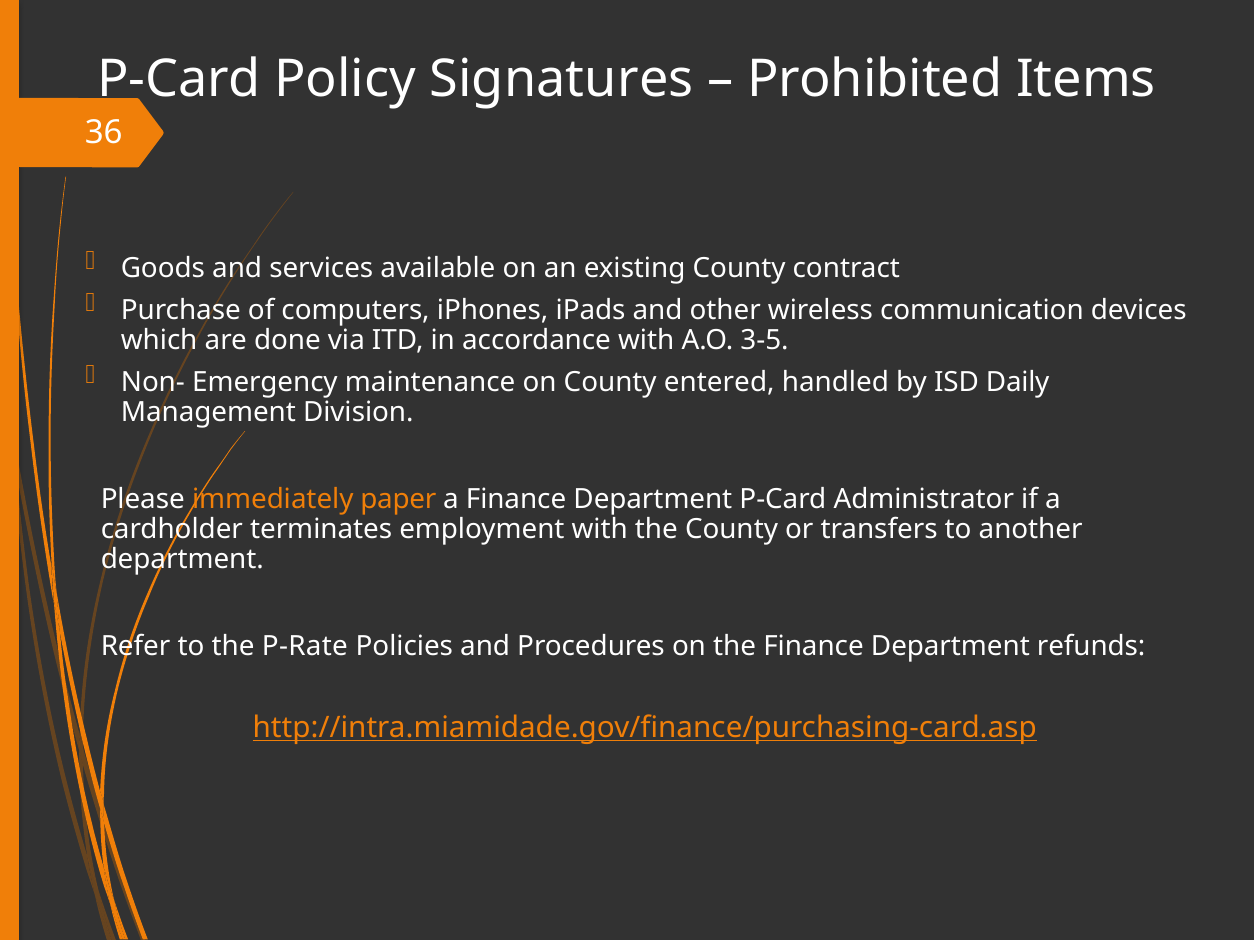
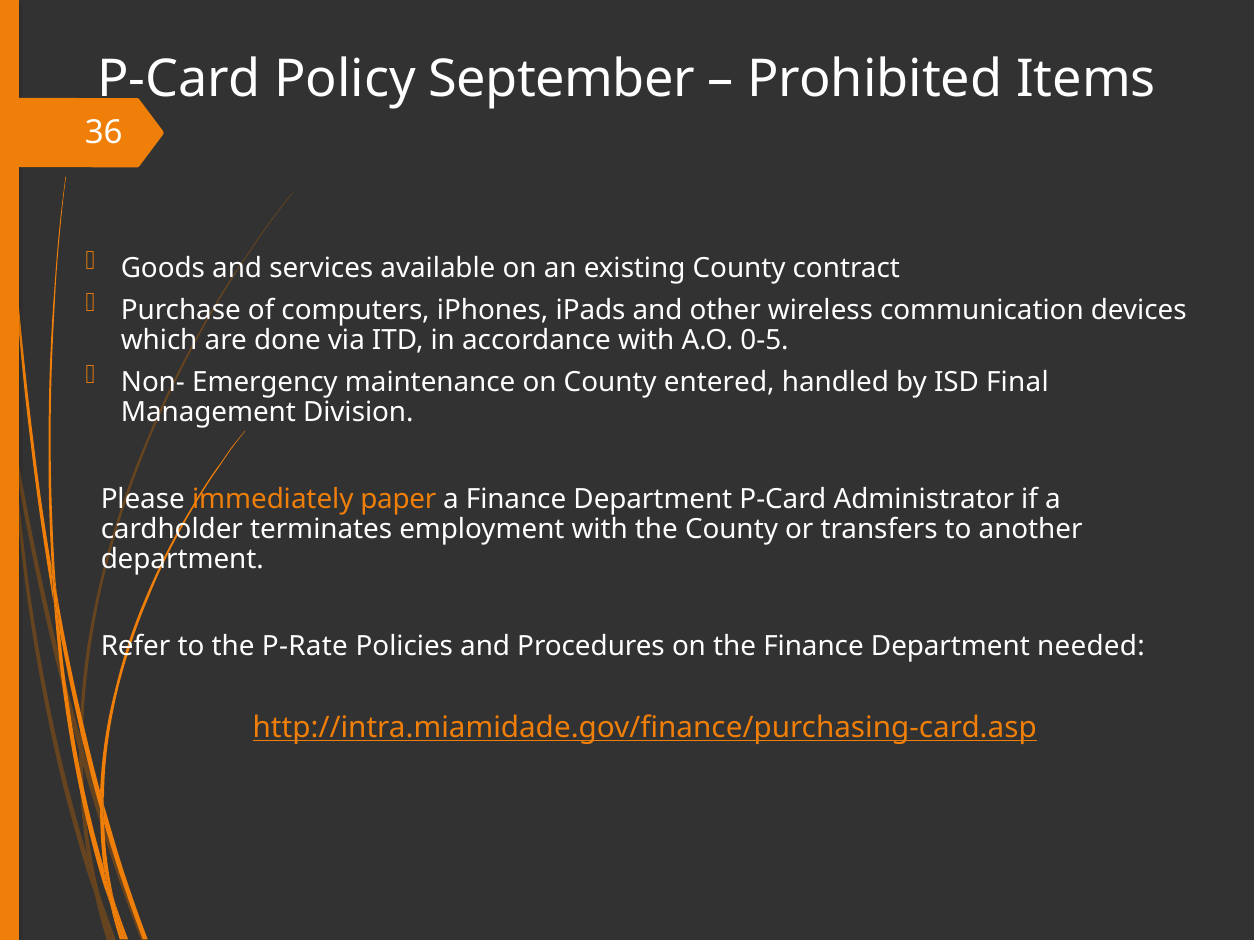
Signatures: Signatures -> September
3-5: 3-5 -> 0-5
Daily: Daily -> Final
refunds: refunds -> needed
